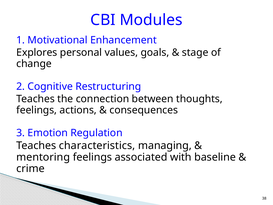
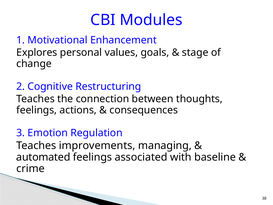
characteristics: characteristics -> improvements
mentoring: mentoring -> automated
